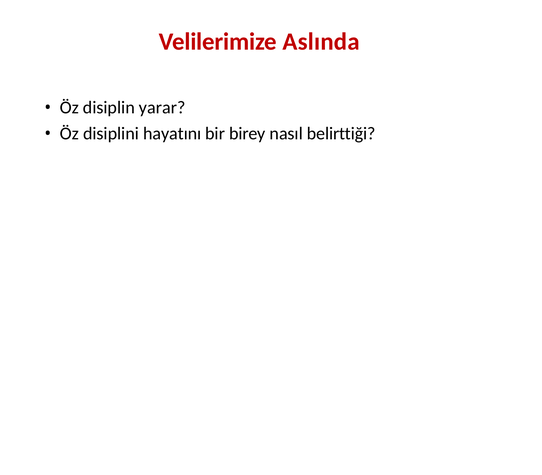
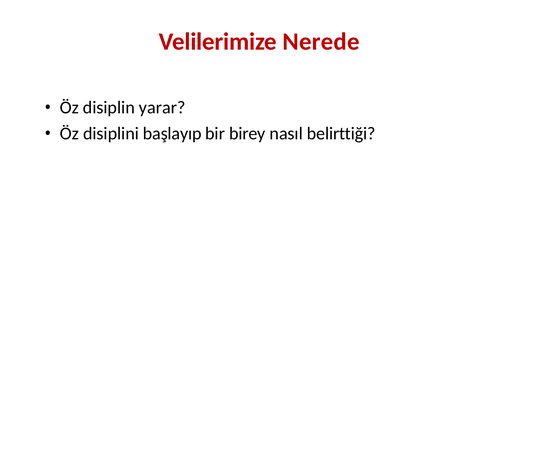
Aslında: Aslında -> Nerede
hayatını: hayatını -> başlayıp
